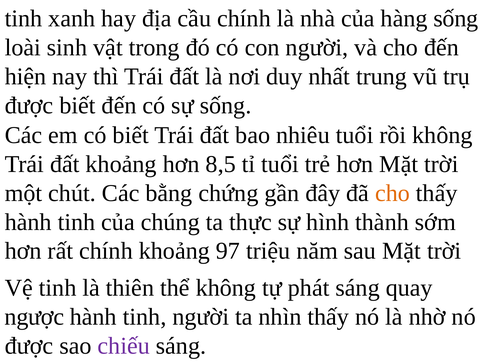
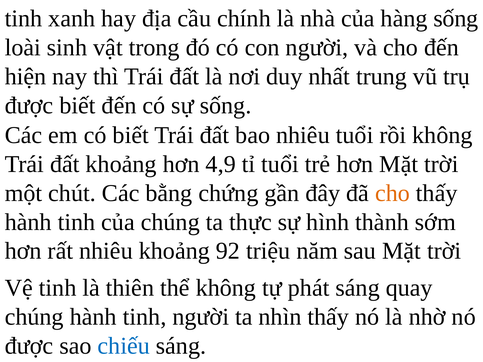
8,5: 8,5 -> 4,9
rất chính: chính -> nhiêu
97: 97 -> 92
ngược at (34, 317): ngược -> chúng
chiếu colour: purple -> blue
